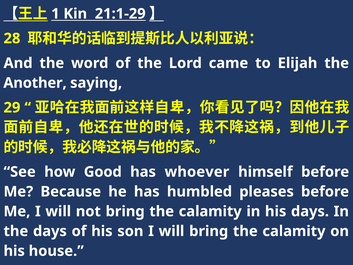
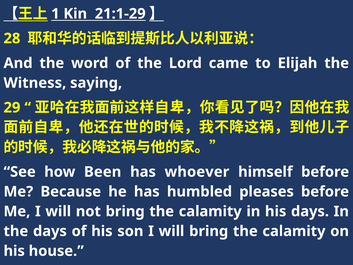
Another: Another -> Witness
Good: Good -> Been
